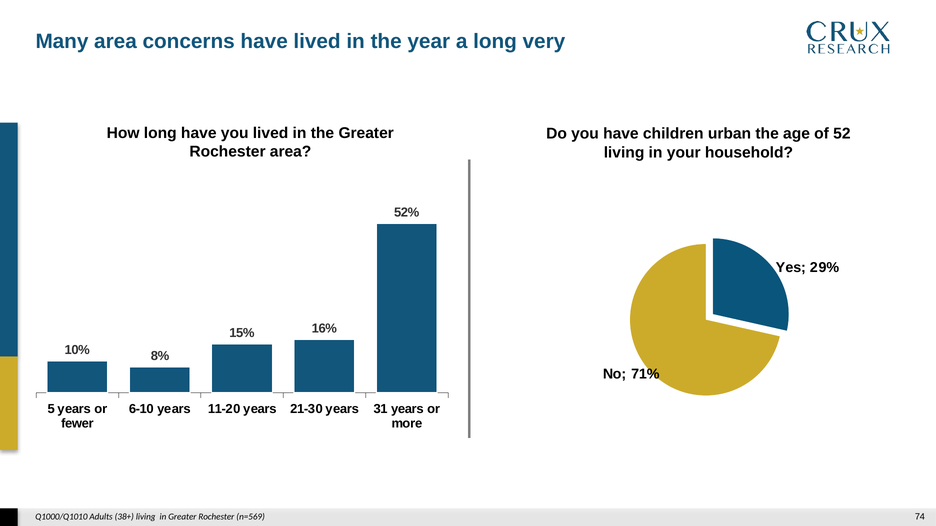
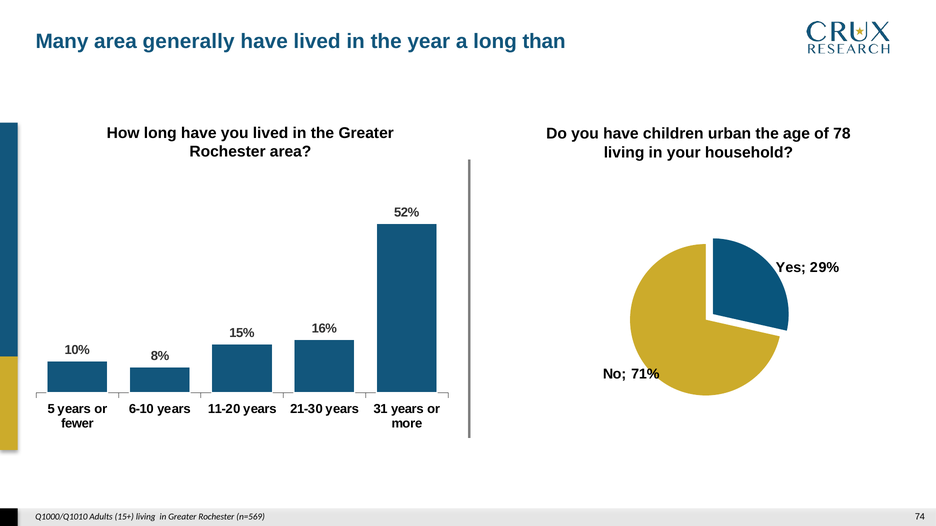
concerns: concerns -> generally
very: very -> than
52: 52 -> 78
38+: 38+ -> 15+
